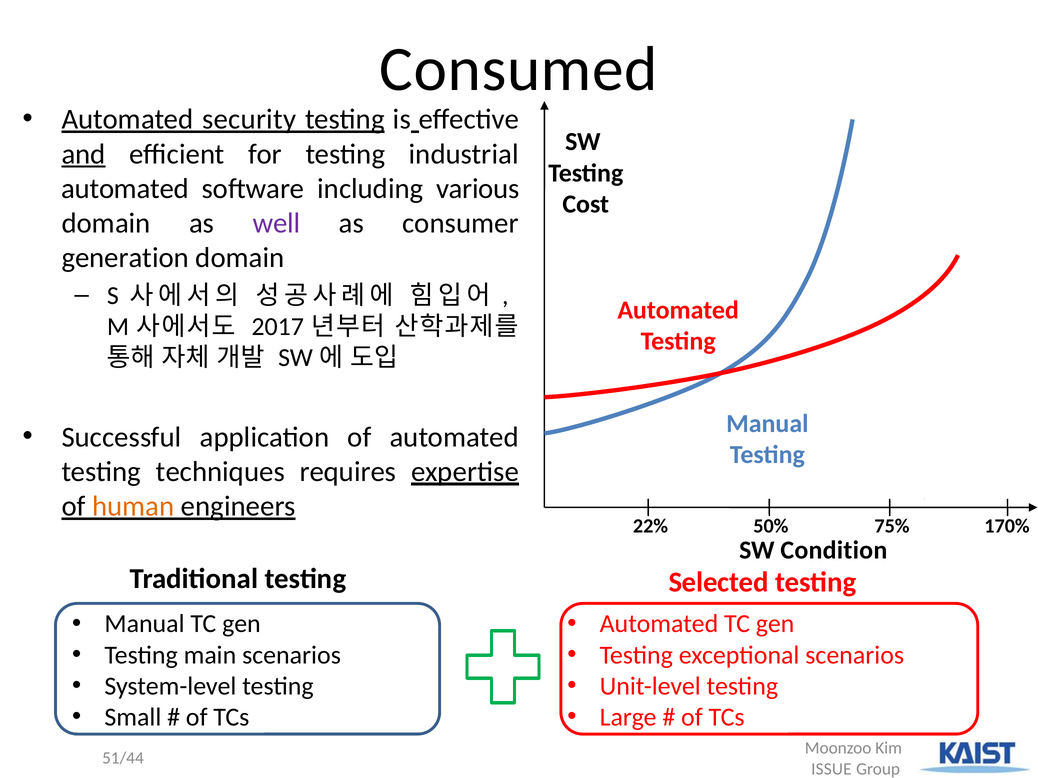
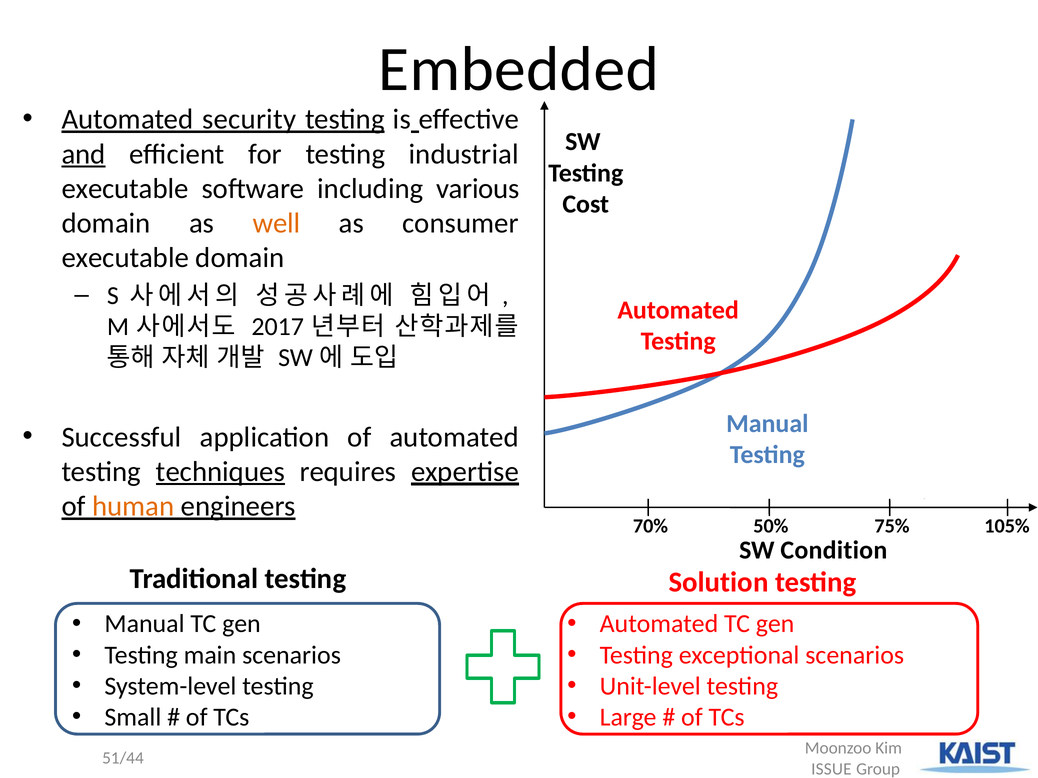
Consumed: Consumed -> Embedded
automated at (125, 189): automated -> executable
well colour: purple -> orange
generation at (125, 258): generation -> executable
techniques underline: none -> present
22%: 22% -> 70%
170%: 170% -> 105%
Selected: Selected -> Solution
